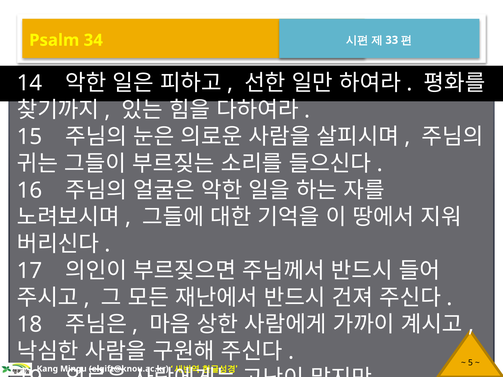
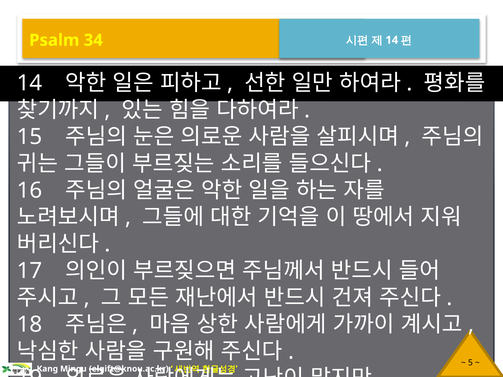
33 at (392, 40): 33 -> 14
